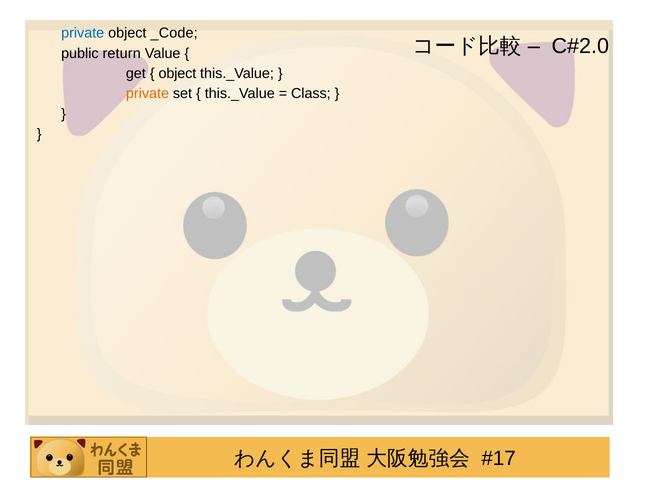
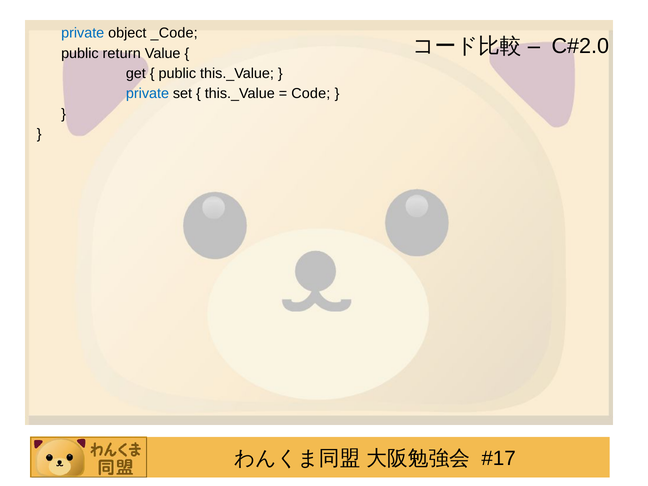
object at (177, 73): object -> public
private at (147, 94) colour: orange -> blue
Class: Class -> Code
